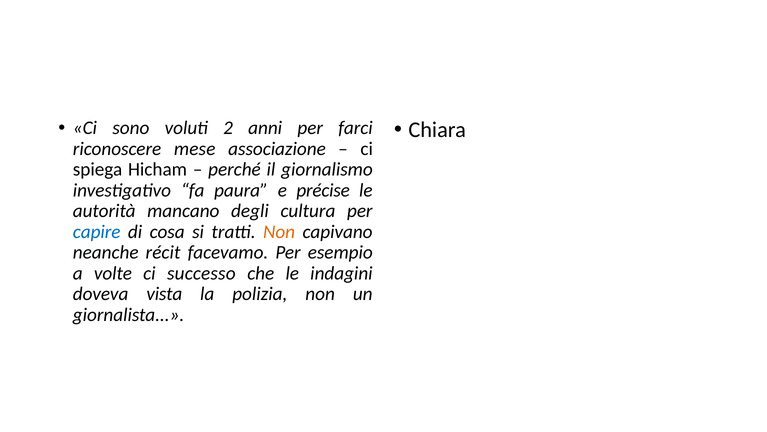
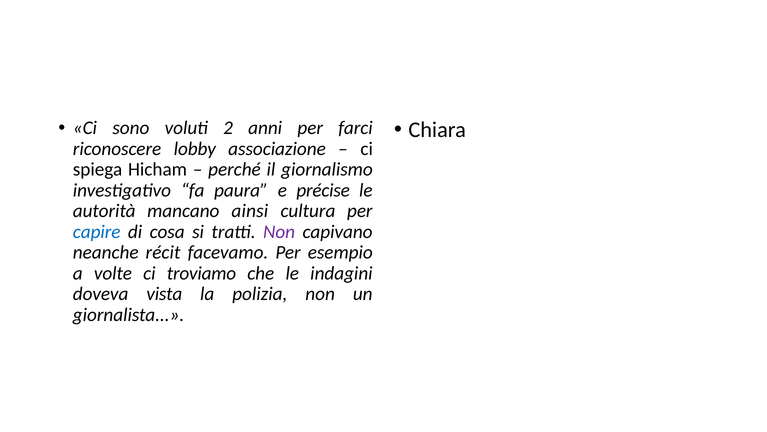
mese: mese -> lobby
degli: degli -> ainsi
Non at (279, 231) colour: orange -> purple
successo: successo -> troviamo
